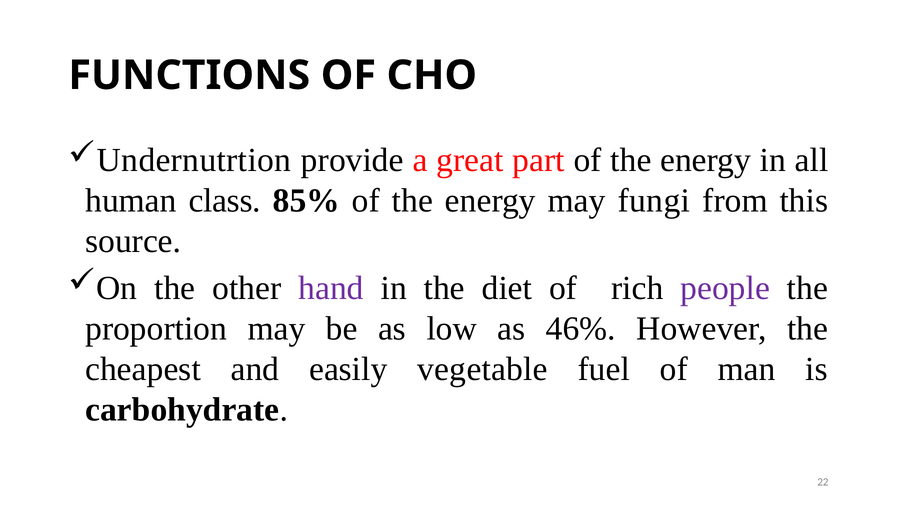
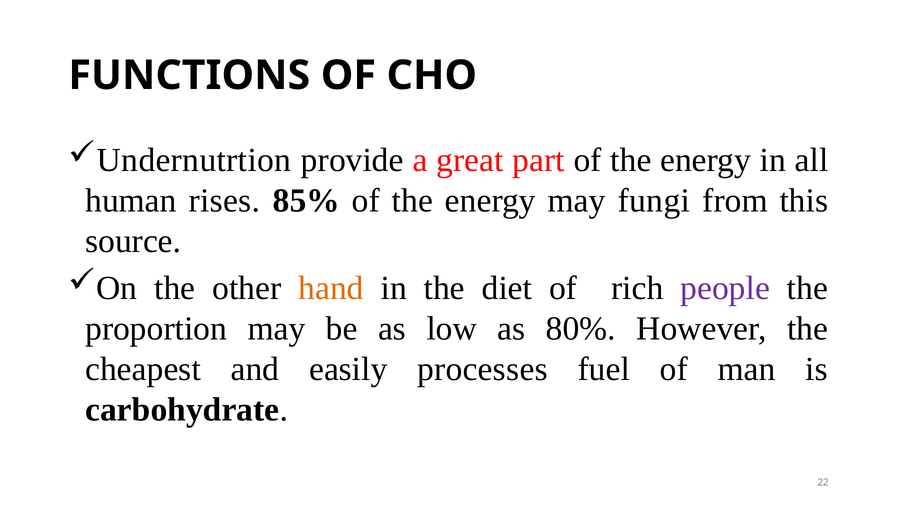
class: class -> rises
hand colour: purple -> orange
46%: 46% -> 80%
vegetable: vegetable -> processes
